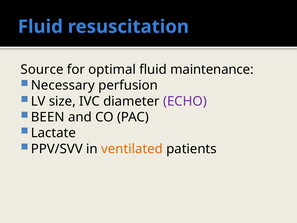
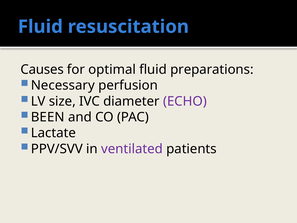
Source: Source -> Causes
maintenance: maintenance -> preparations
ventilated colour: orange -> purple
